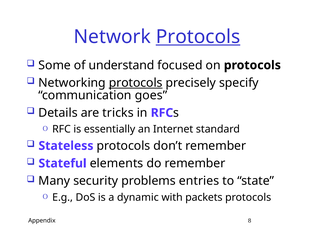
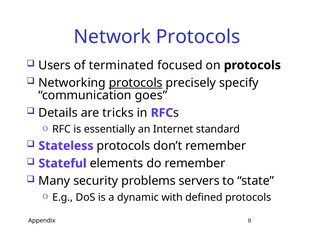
Protocols at (198, 37) underline: present -> none
Some: Some -> Users
understand: understand -> terminated
entries: entries -> servers
packets: packets -> defined
